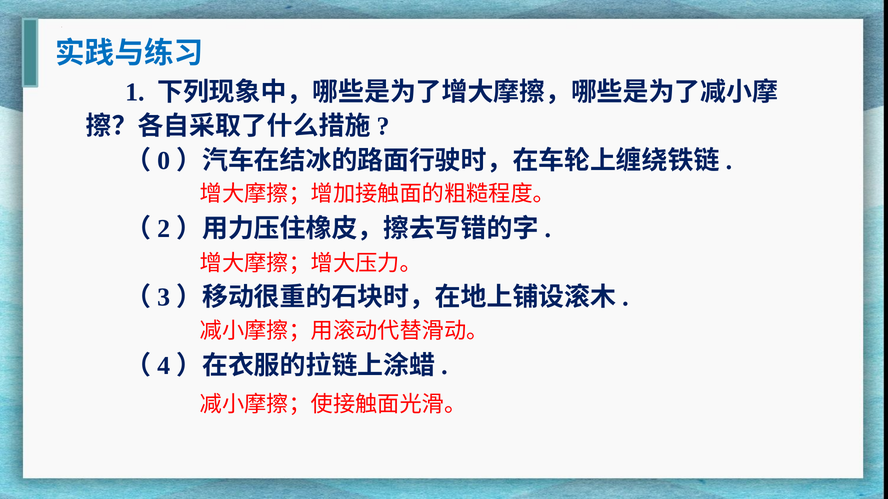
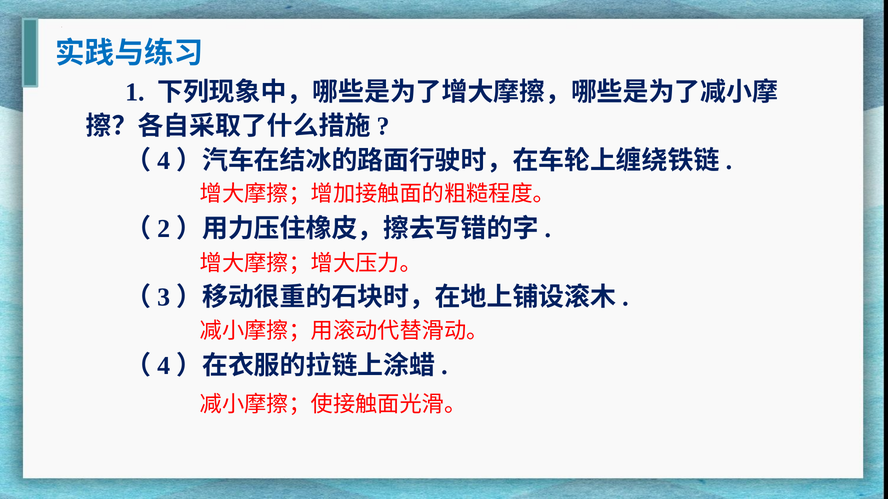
0 at (164, 161): 0 -> 4
